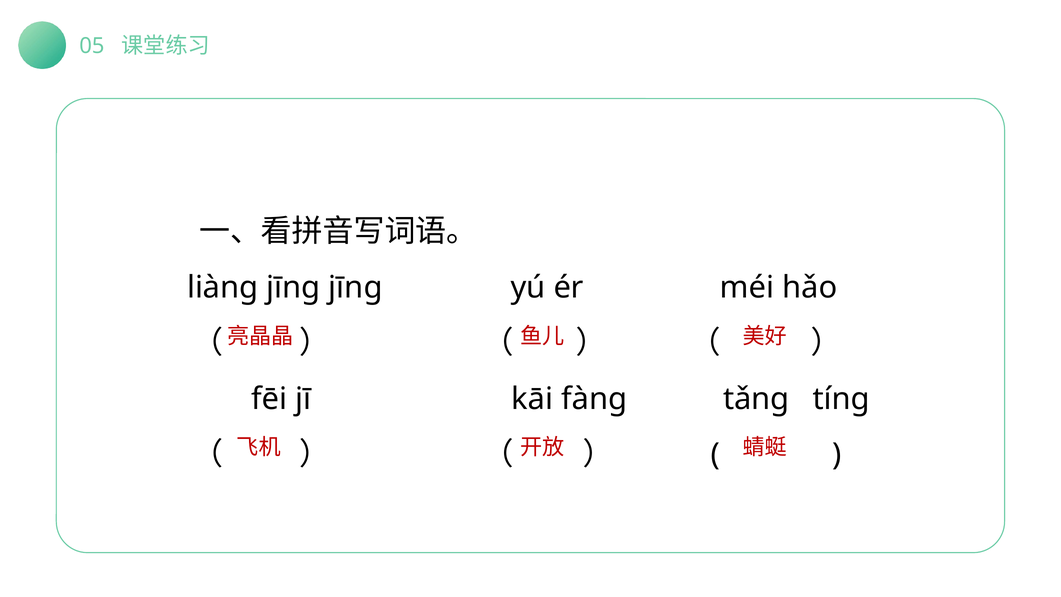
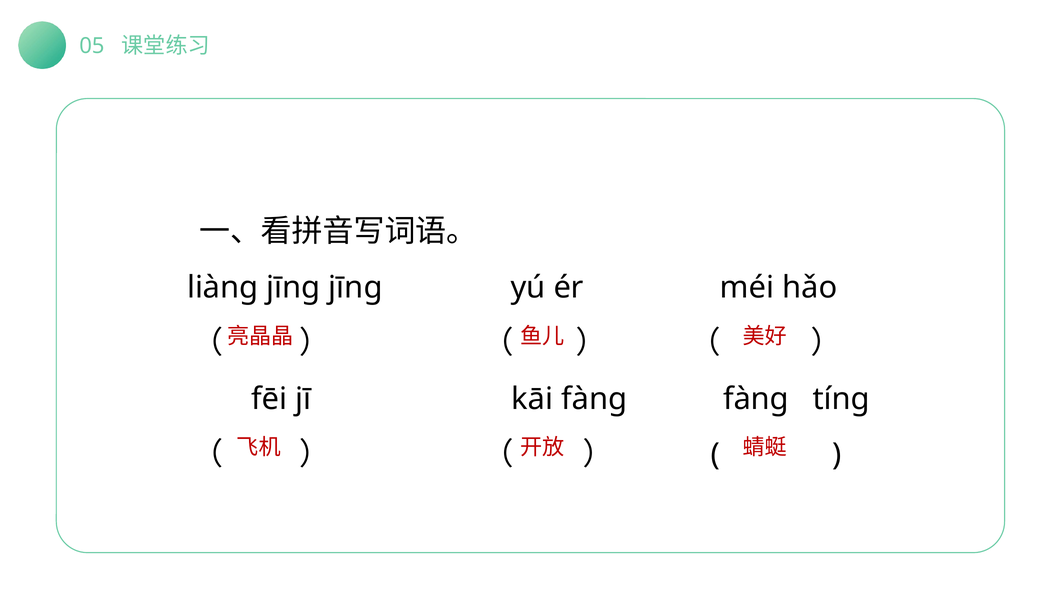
fànɡ tǎng: tǎng -> fànɡ
